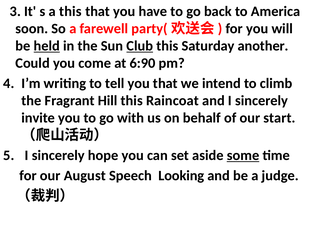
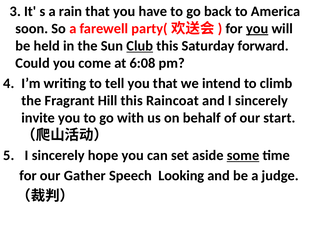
a this: this -> rain
you at (257, 29) underline: none -> present
held underline: present -> none
another: another -> forward
6:90: 6:90 -> 6:08
August: August -> Gather
